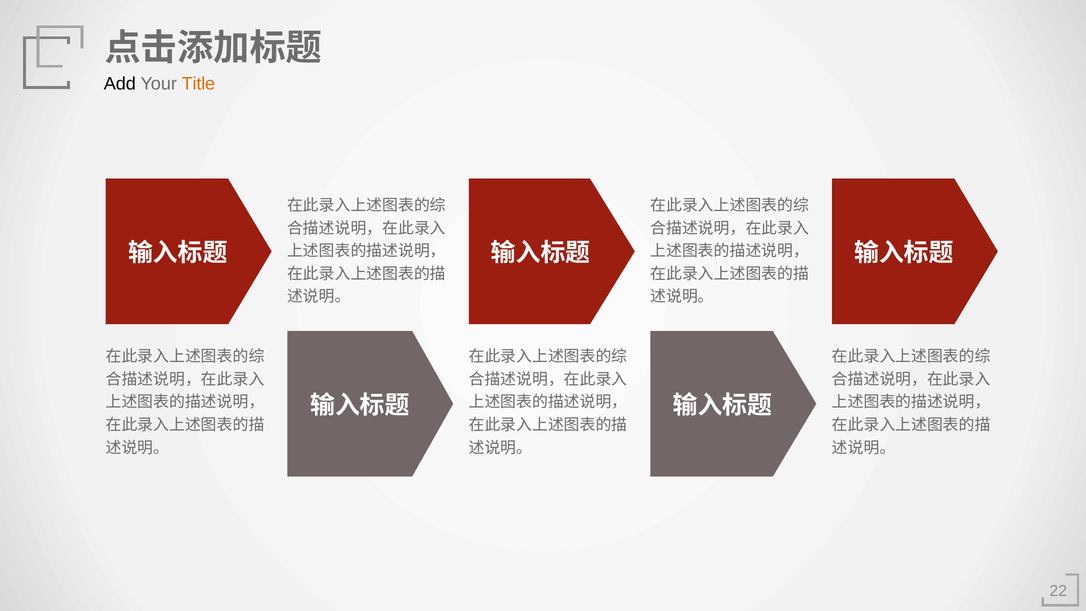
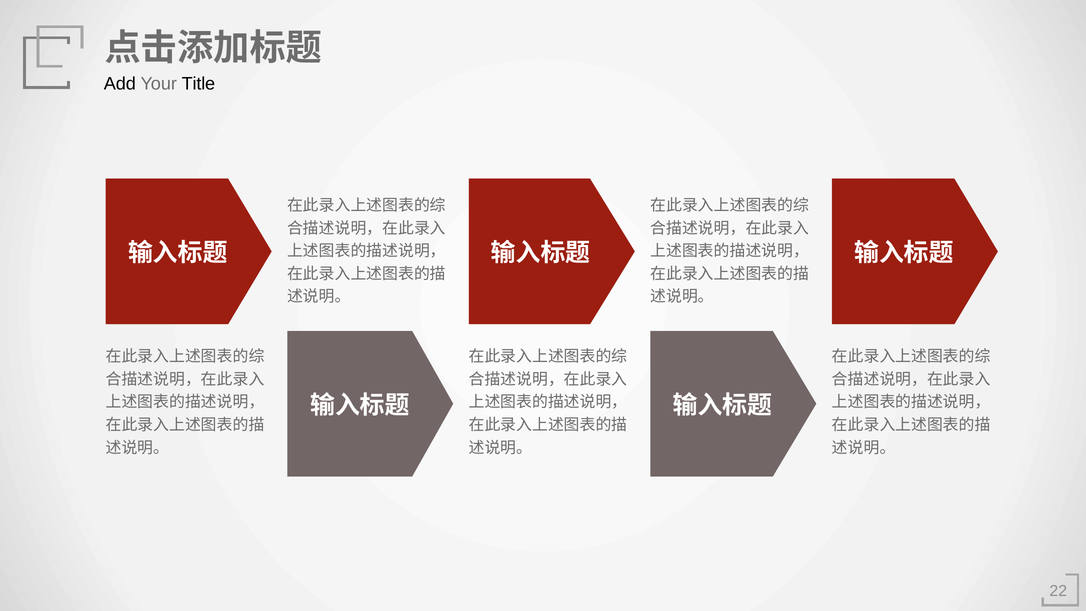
Title colour: orange -> black
